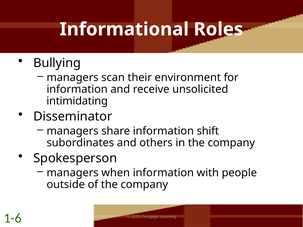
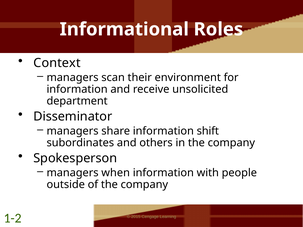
Bullying: Bullying -> Context
intimidating: intimidating -> department
1-6: 1-6 -> 1-2
